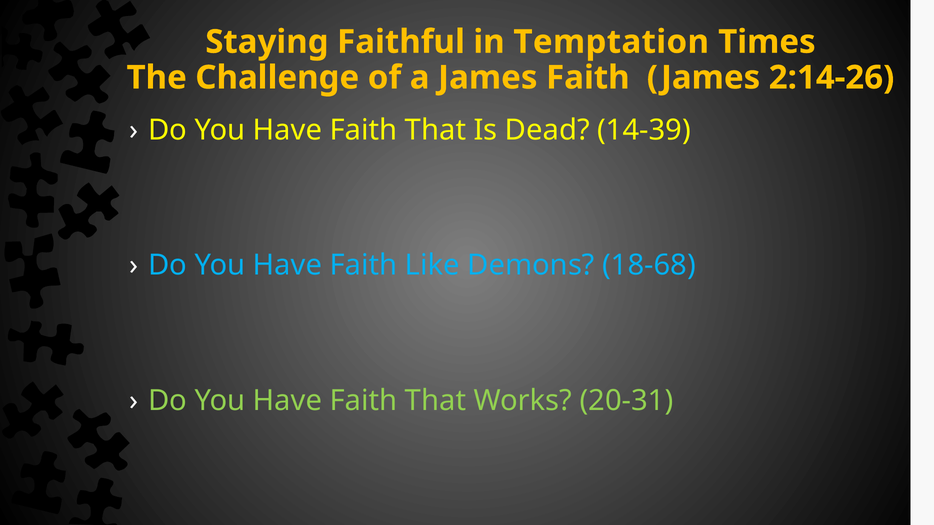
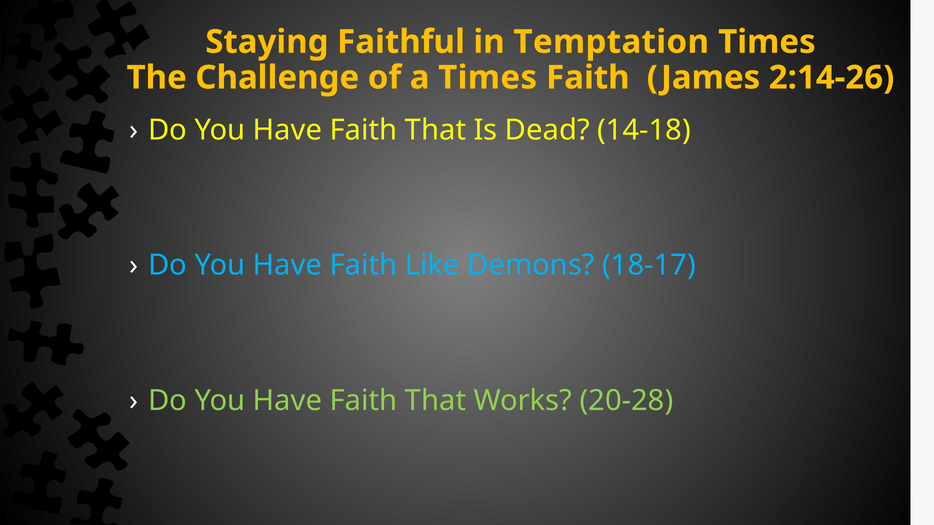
a James: James -> Times
14-39: 14-39 -> 14-18
18-68: 18-68 -> 18-17
20-31: 20-31 -> 20-28
